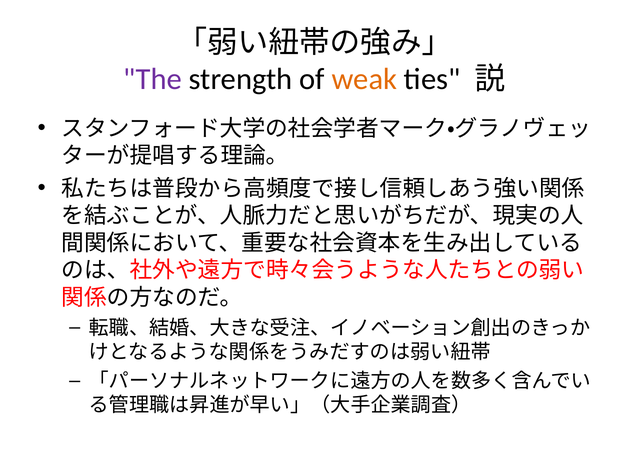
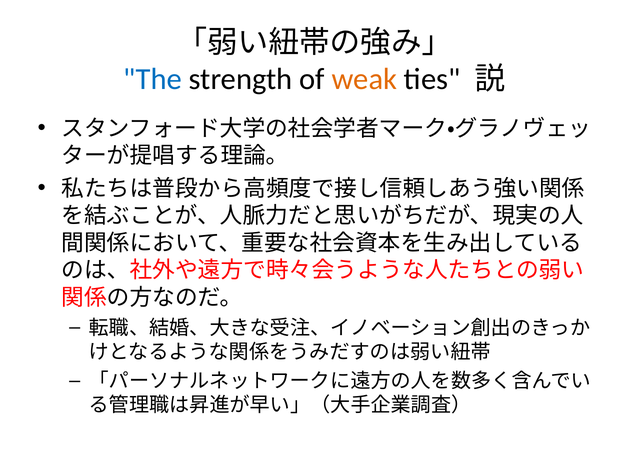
The colour: purple -> blue
